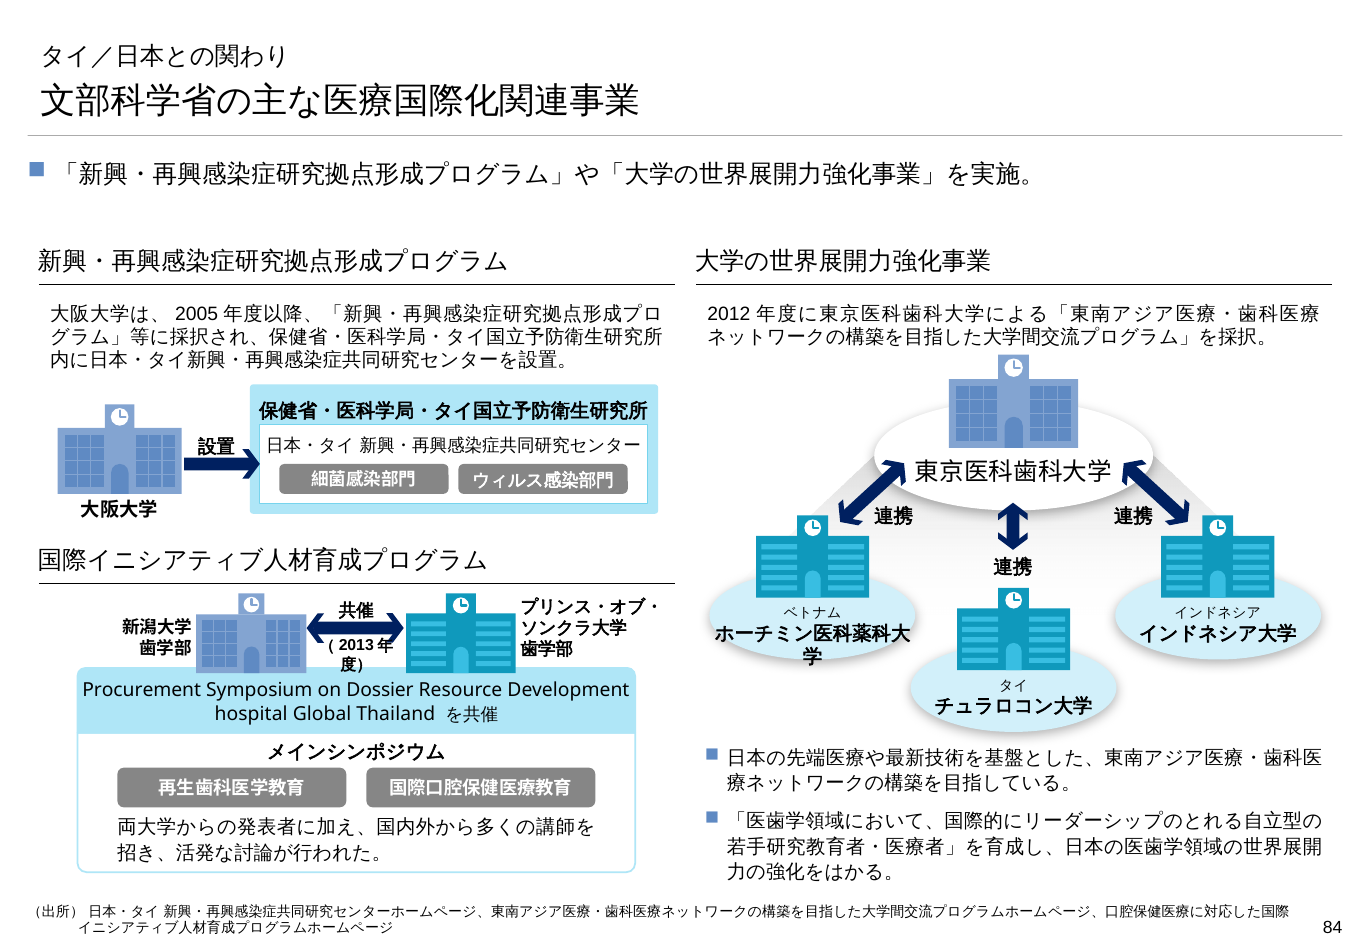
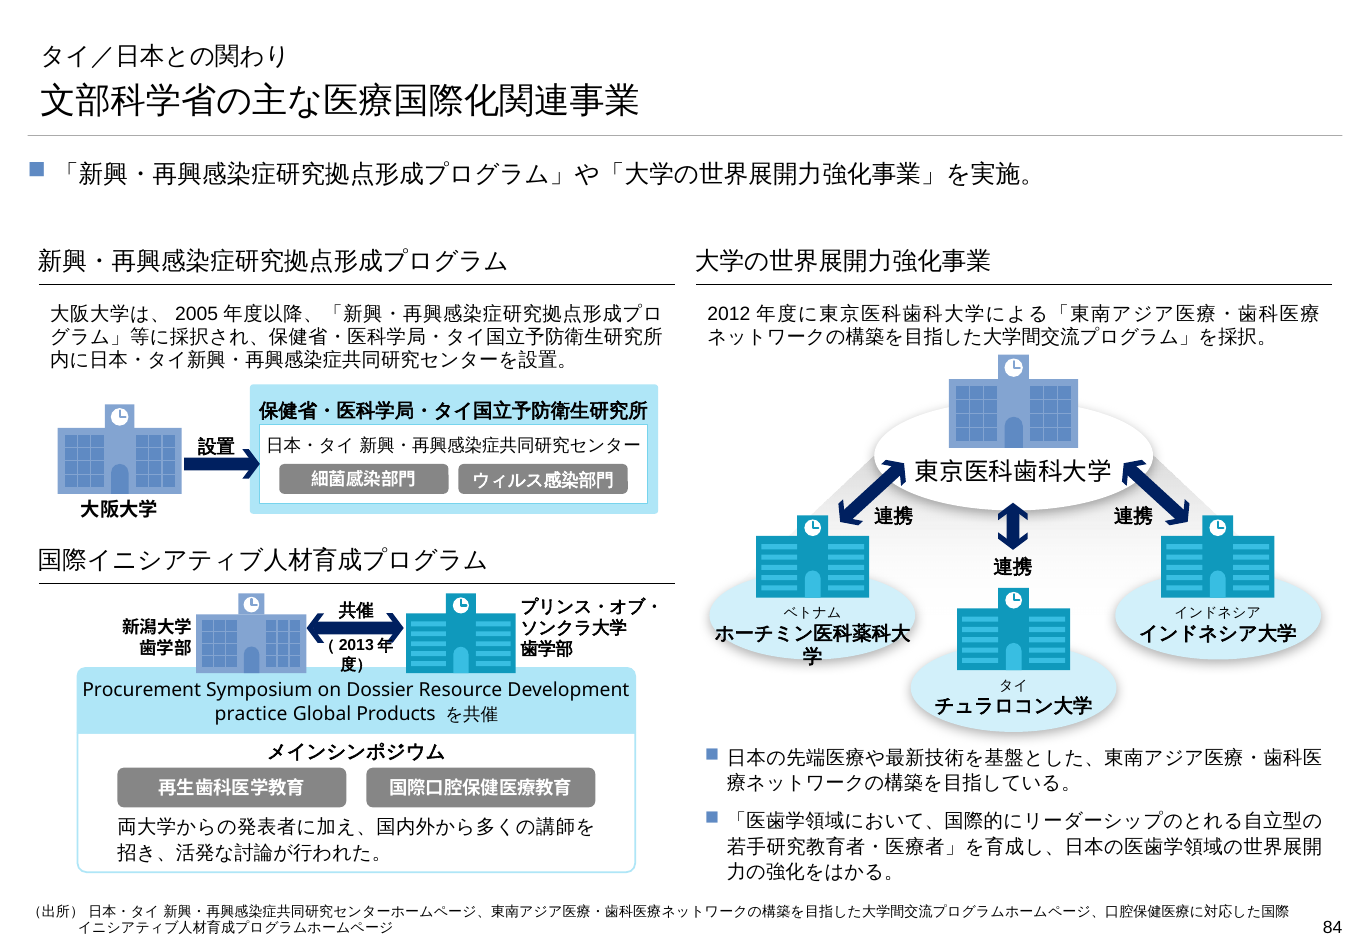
hospital: hospital -> practice
Thailand: Thailand -> Products
